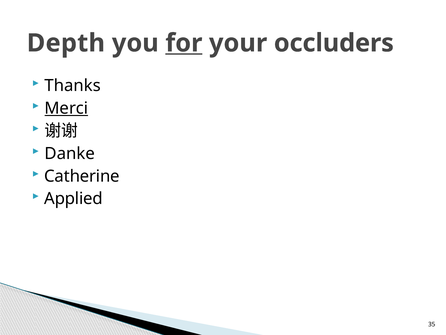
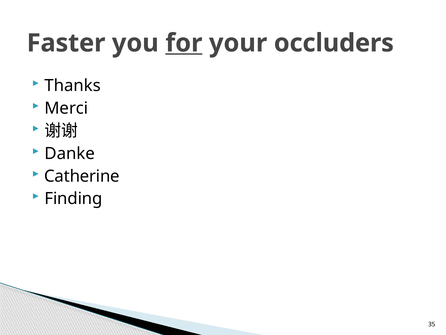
Depth: Depth -> Faster
Merci underline: present -> none
Applied: Applied -> Finding
